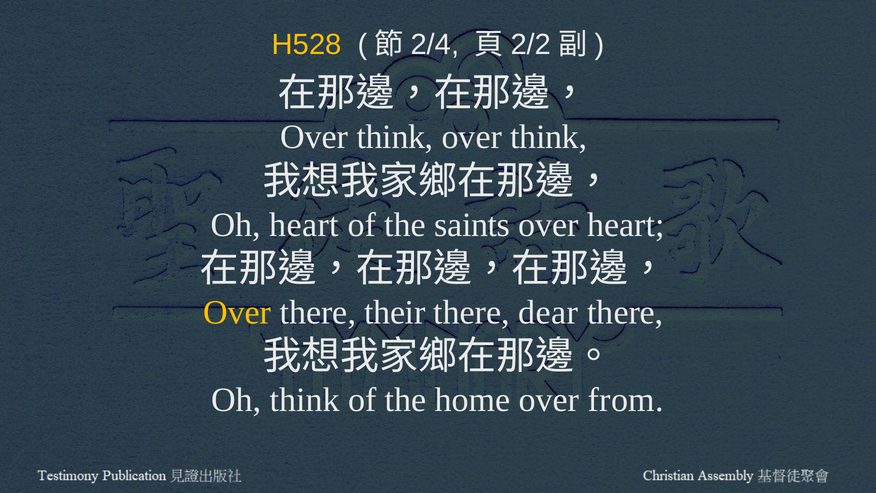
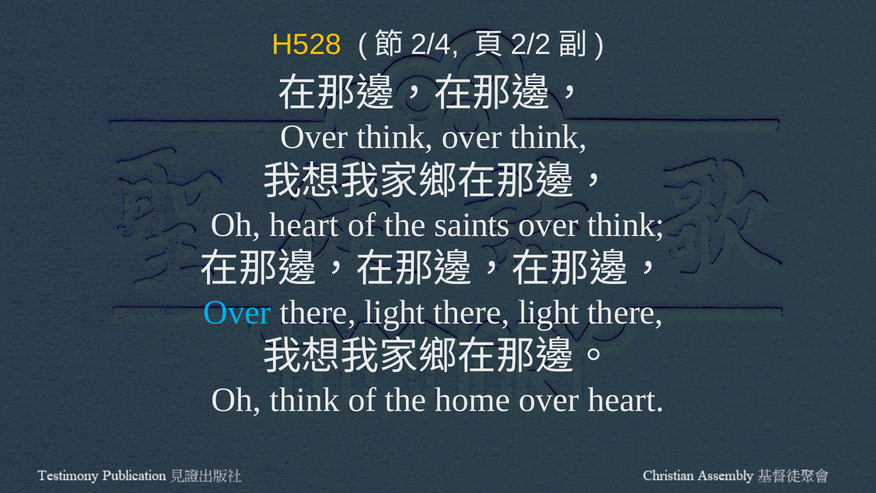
heart at (626, 225): heart -> think
Over at (237, 312) colour: yellow -> light blue
their at (395, 312): their -> light
dear at (548, 312): dear -> light
over from: from -> heart
